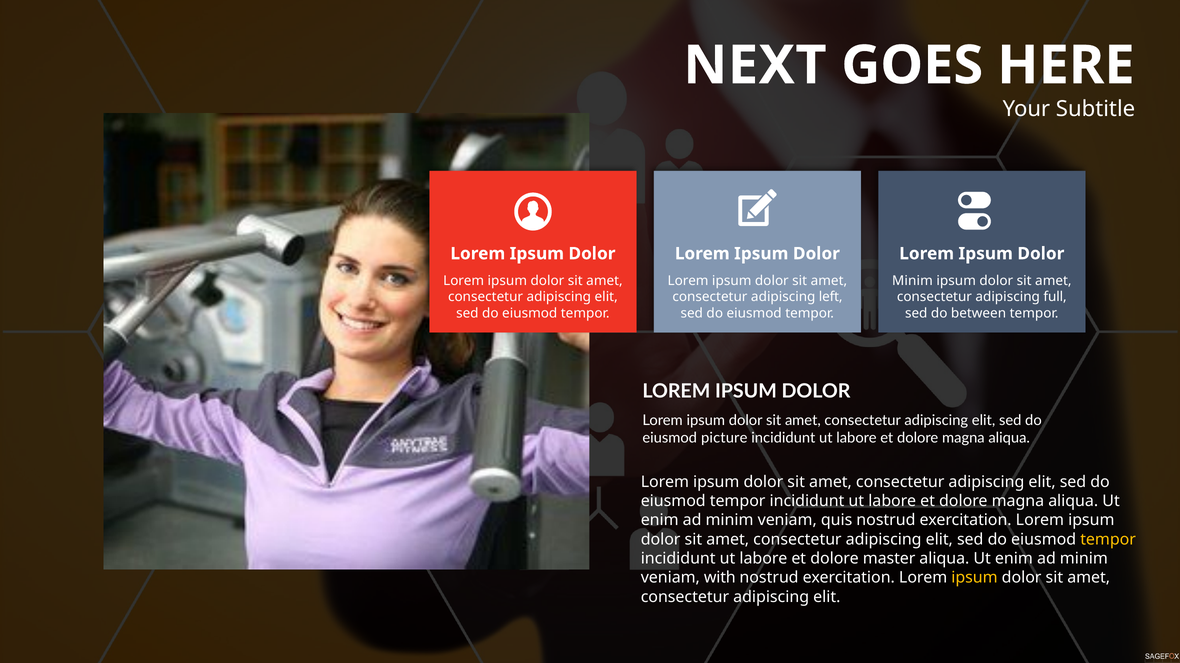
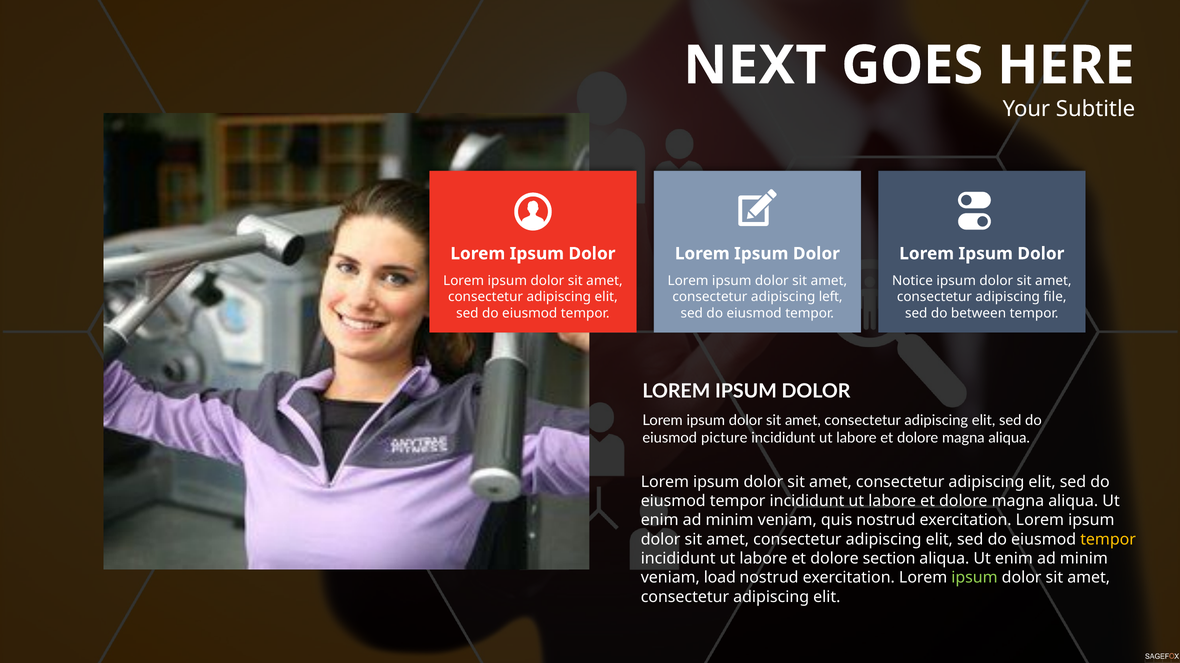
Minim at (912, 281): Minim -> Notice
full: full -> file
master: master -> section
with: with -> load
ipsum at (975, 578) colour: yellow -> light green
